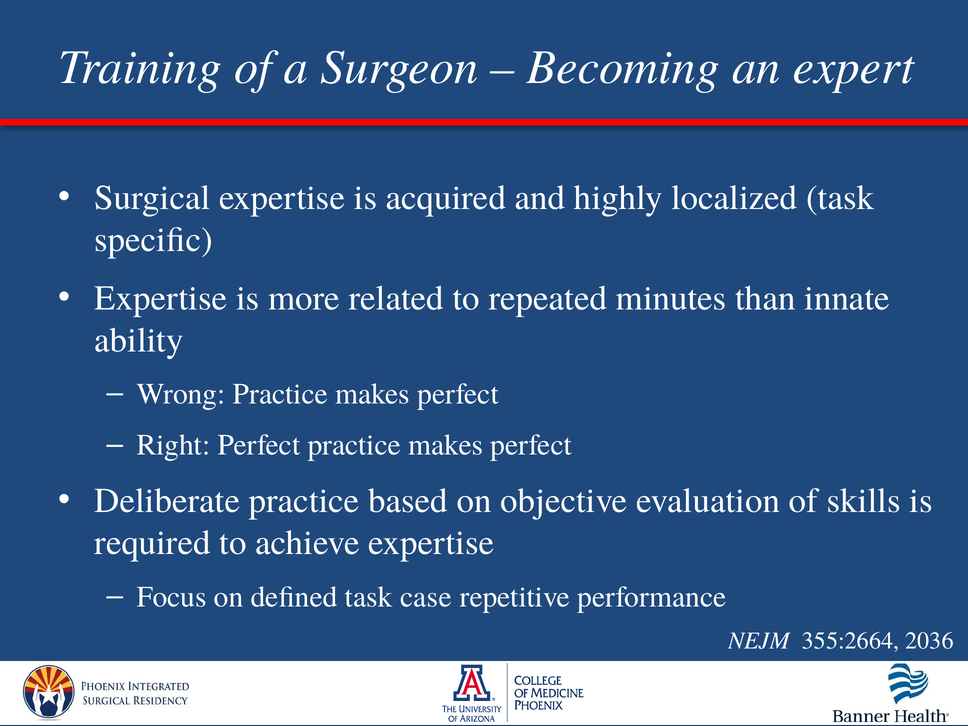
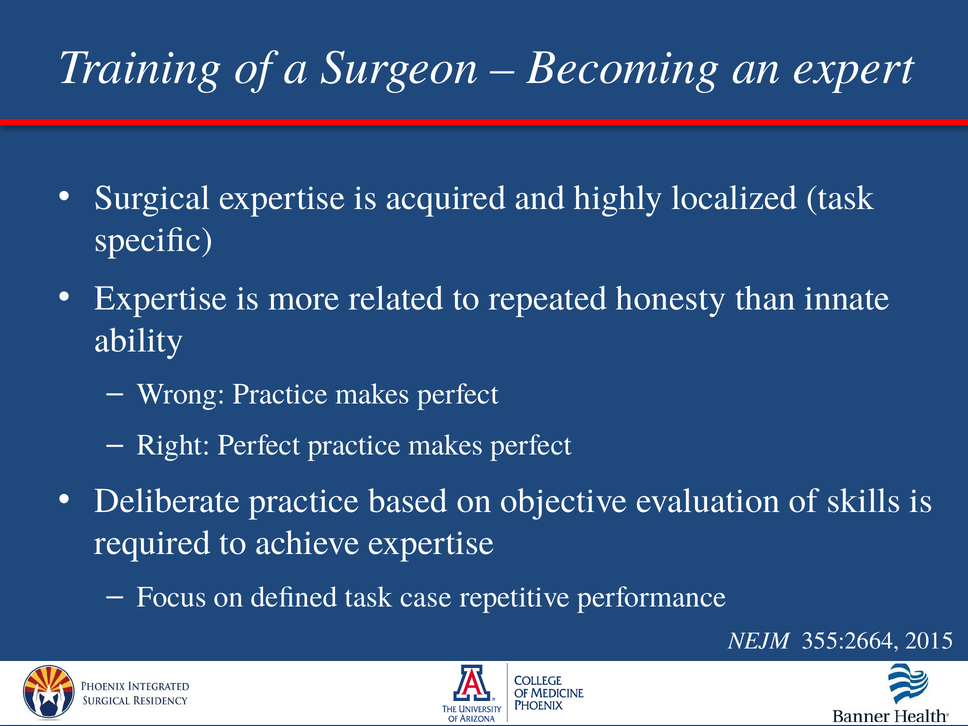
minutes: minutes -> honesty
2036: 2036 -> 2015
